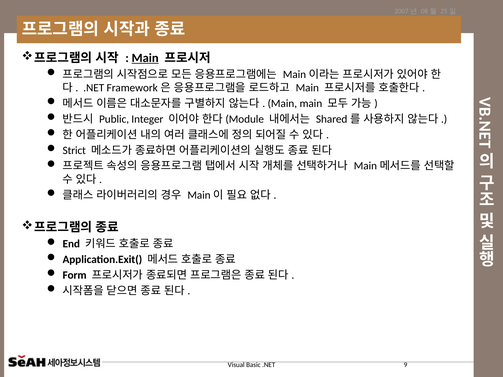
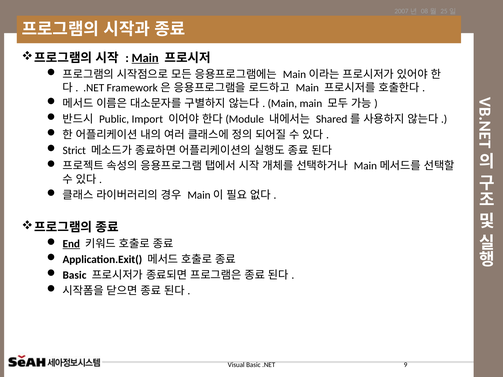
Integer: Integer -> Import
End underline: none -> present
Form at (75, 275): Form -> Basic
